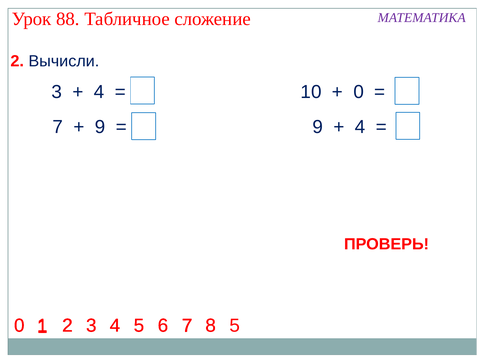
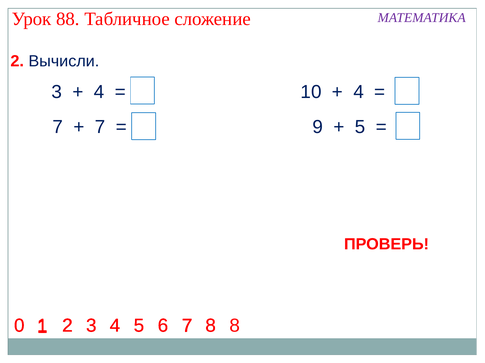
0 at (359, 92): 0 -> 4
9 at (100, 127): 9 -> 7
4 at (360, 127): 4 -> 5
5 at (235, 326): 5 -> 8
